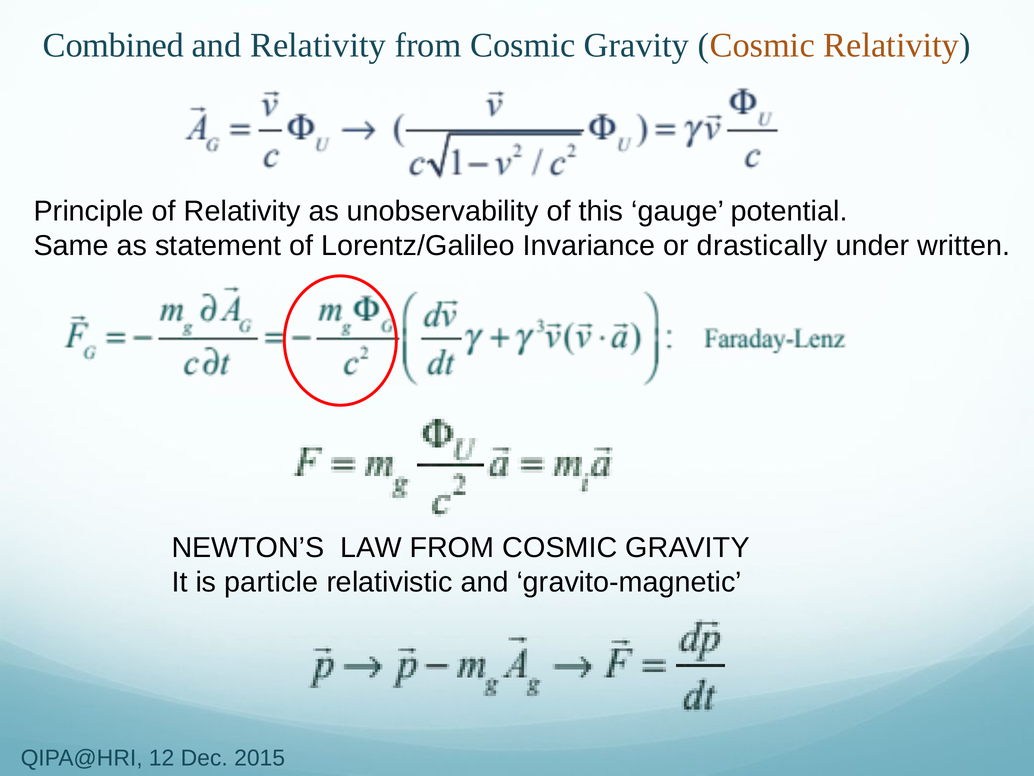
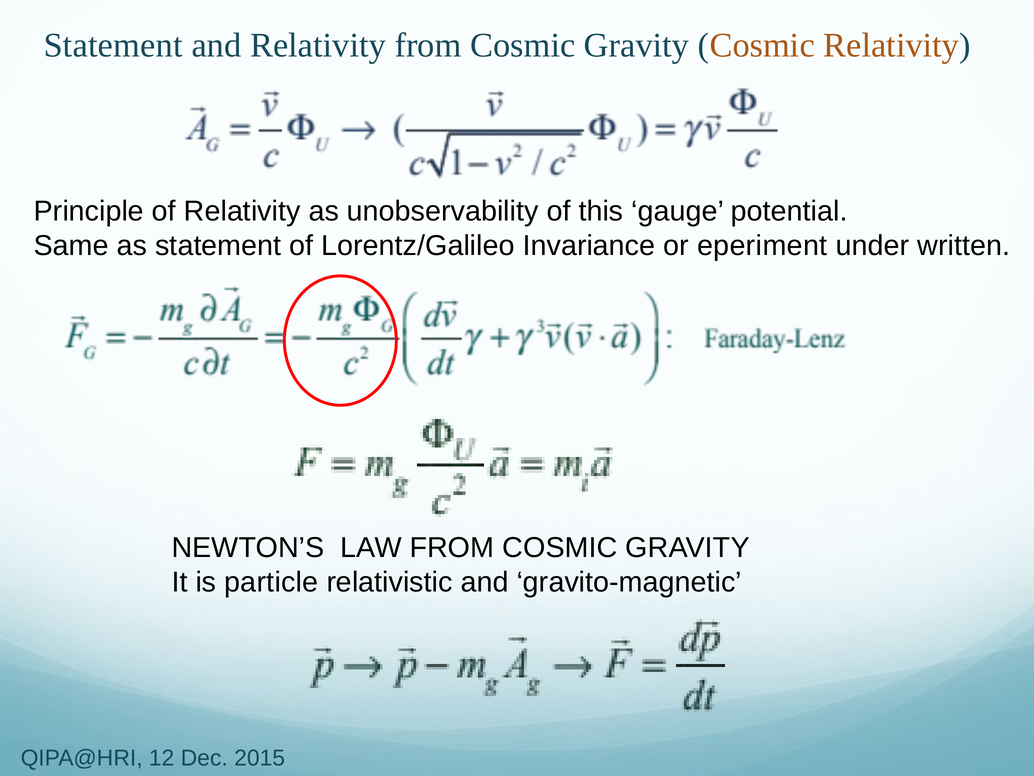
Combined at (114, 45): Combined -> Statement
drastically: drastically -> eperiment
